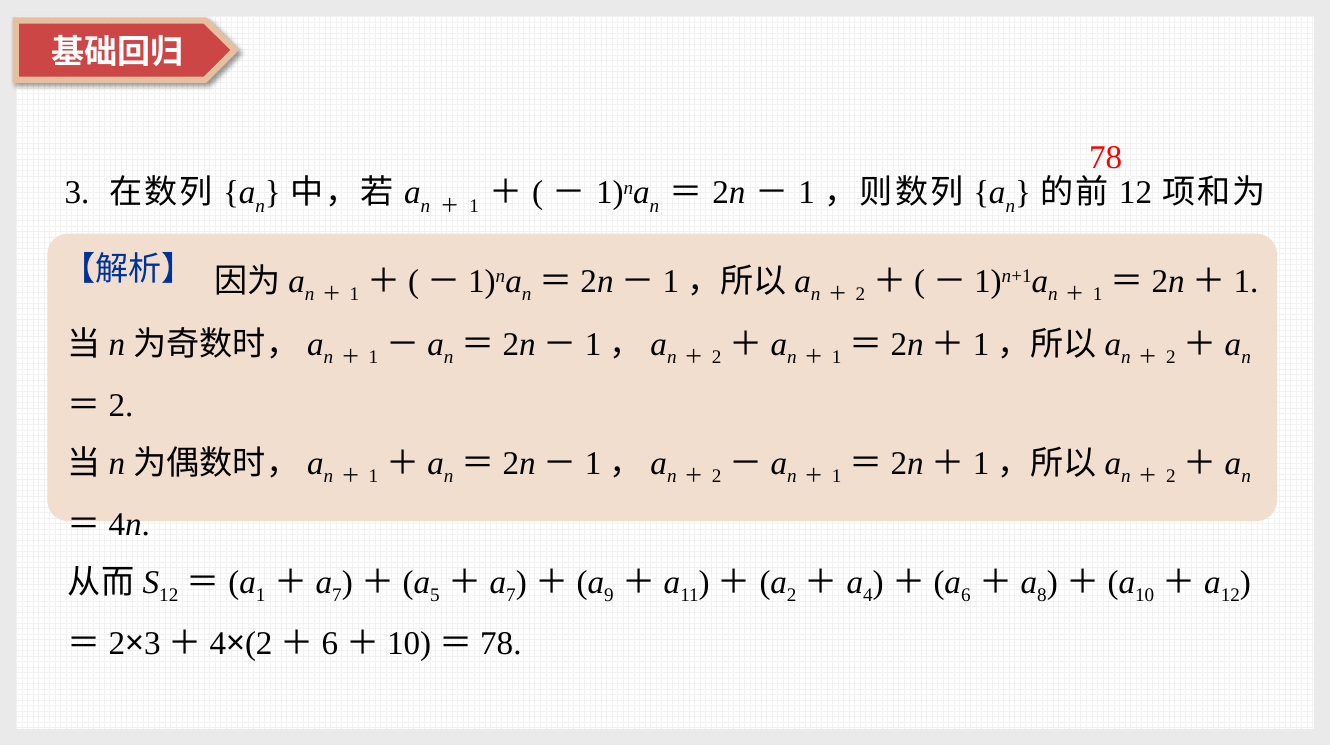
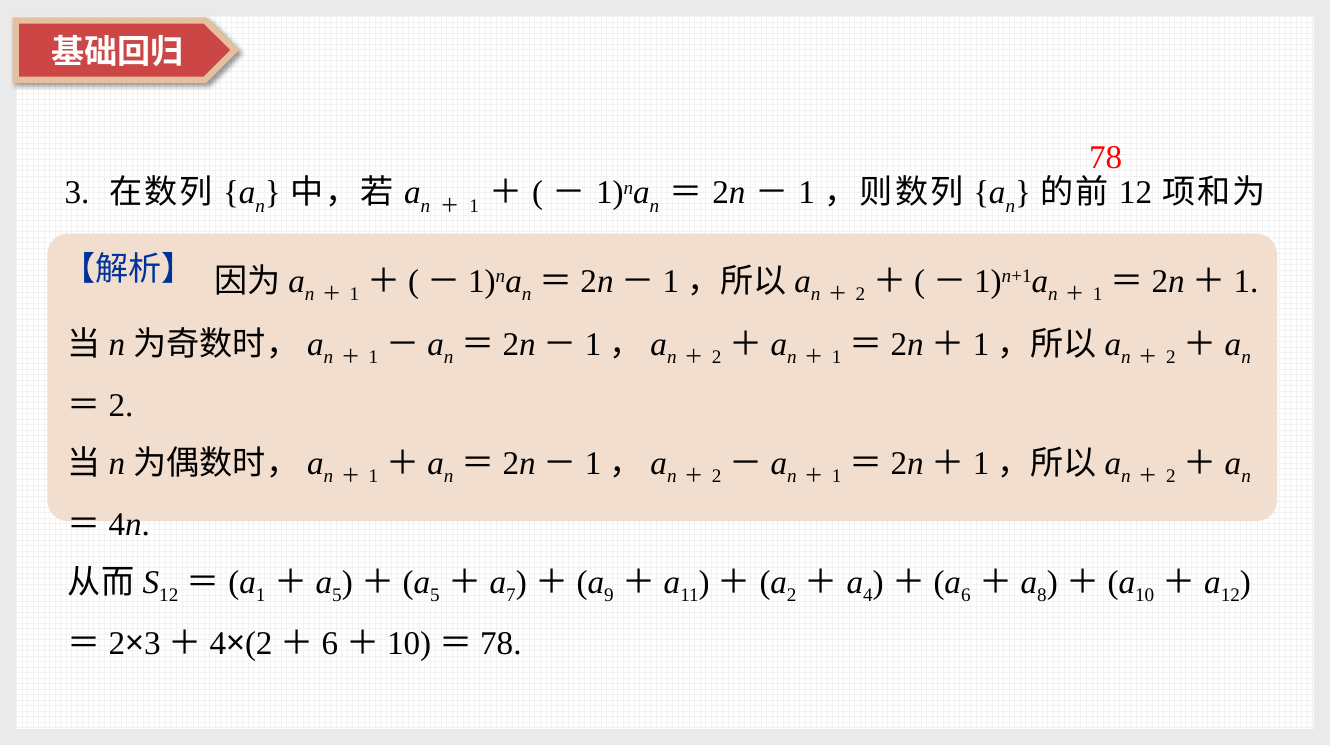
7 at (337, 595): 7 -> 5
